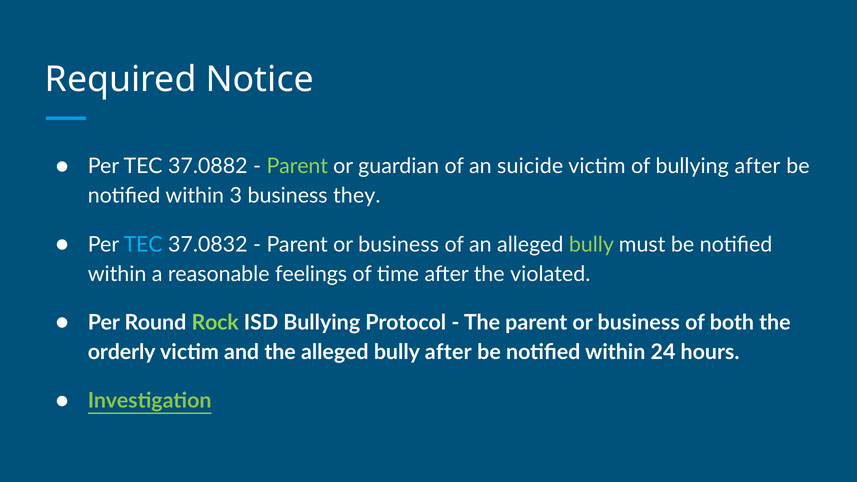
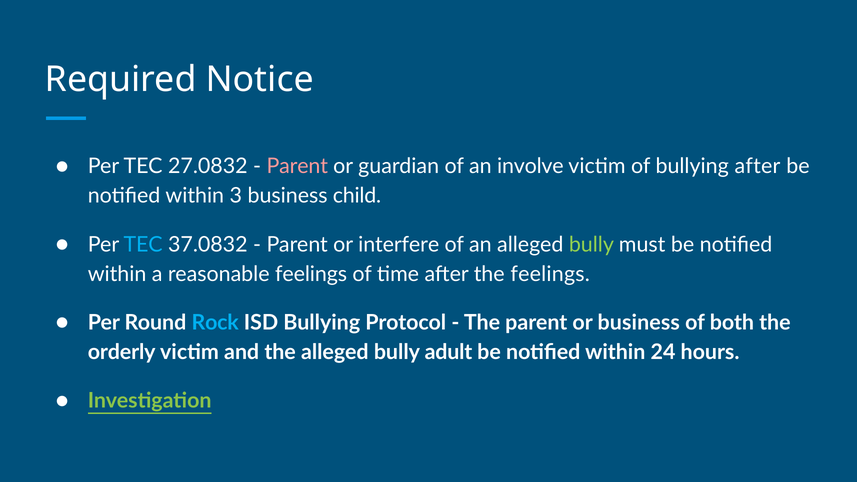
37.0882: 37.0882 -> 27.0832
Parent at (297, 166) colour: light green -> pink
suicide: suicide -> involve
they: they -> child
business at (399, 245): business -> interfere
the violated: violated -> feelings
Rock colour: light green -> light blue
bully after: after -> adult
